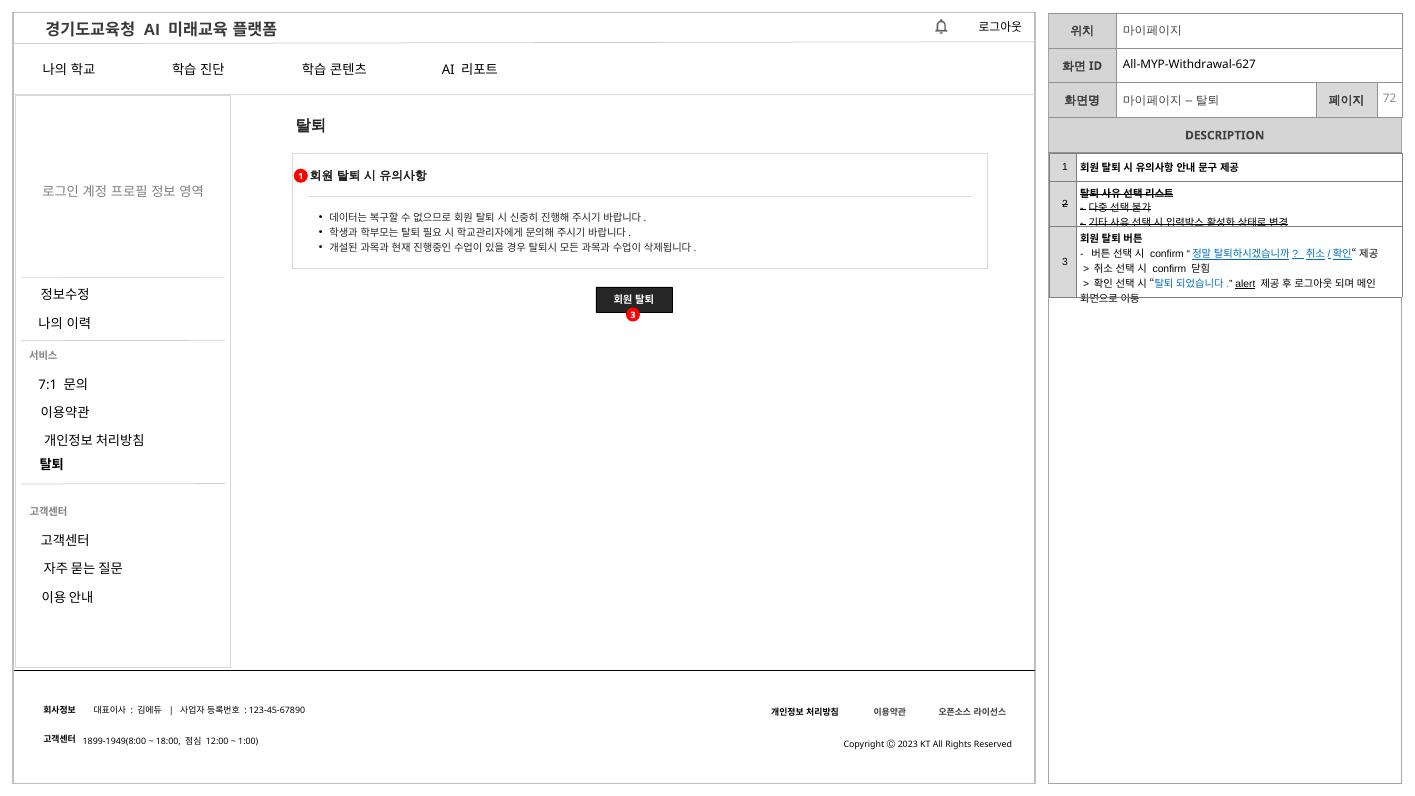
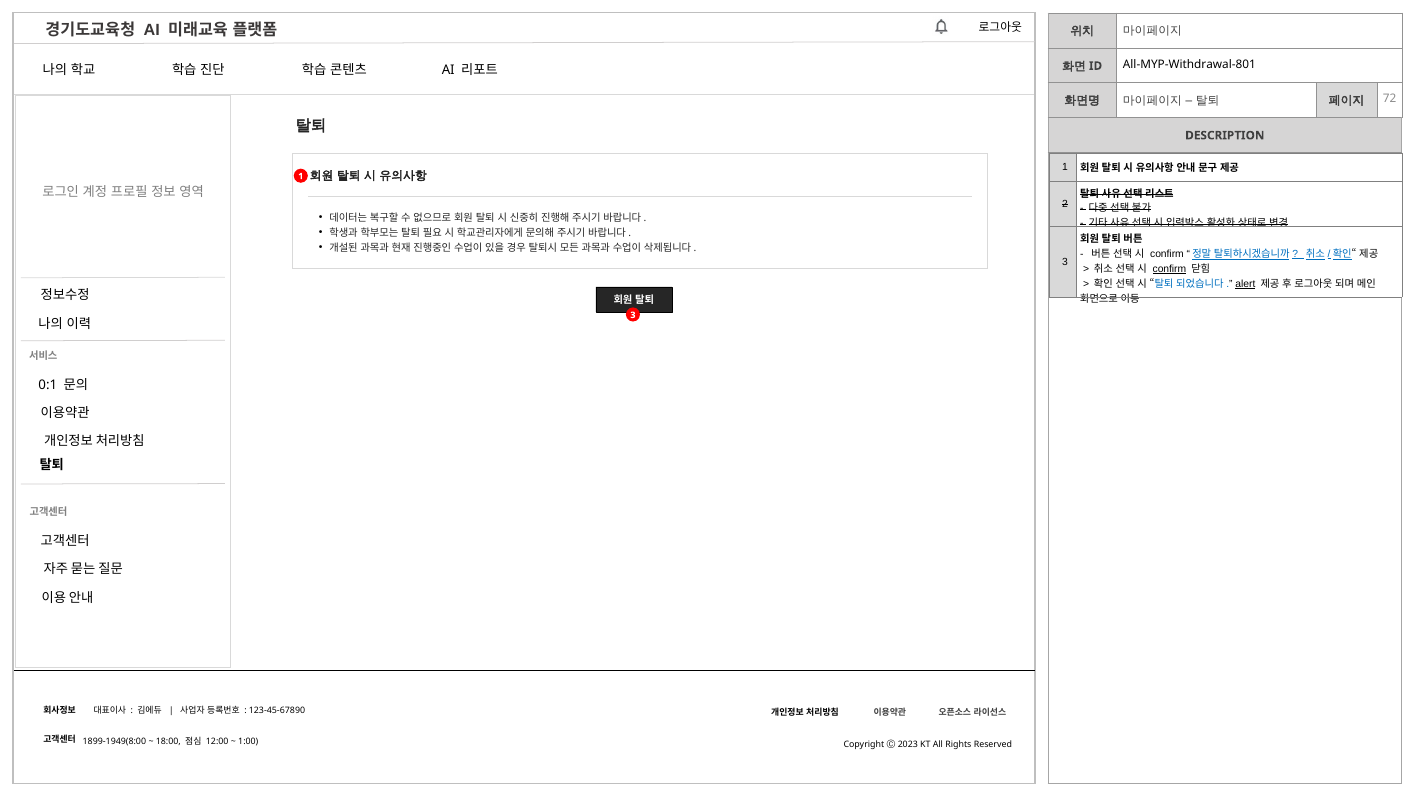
All-MYP-Withdrawal-627: All-MYP-Withdrawal-627 -> All-MYP-Withdrawal-801
confirm at (1169, 269) underline: none -> present
7:1: 7:1 -> 0:1
